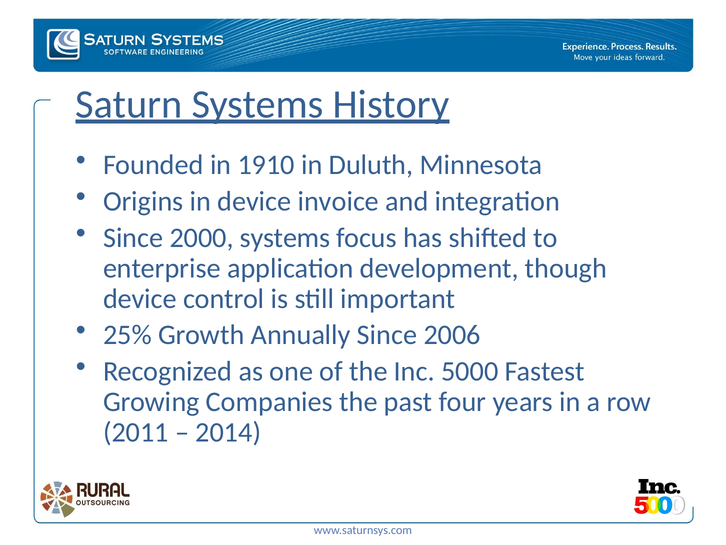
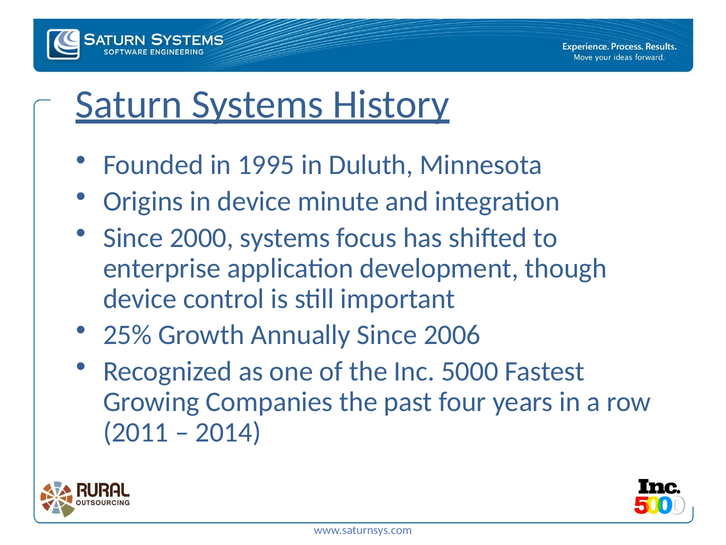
1910: 1910 -> 1995
invoice: invoice -> minute
